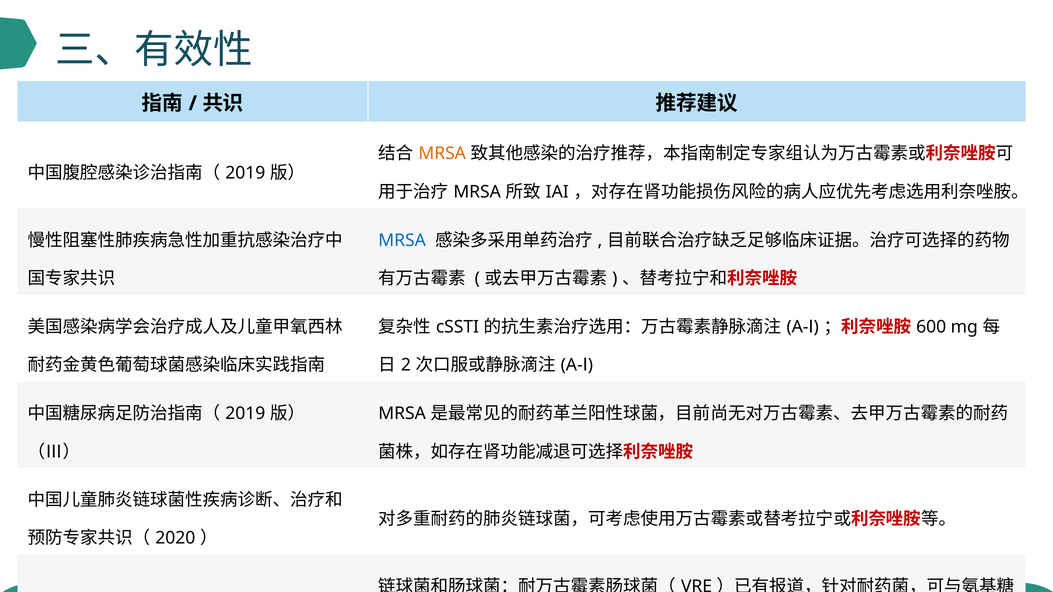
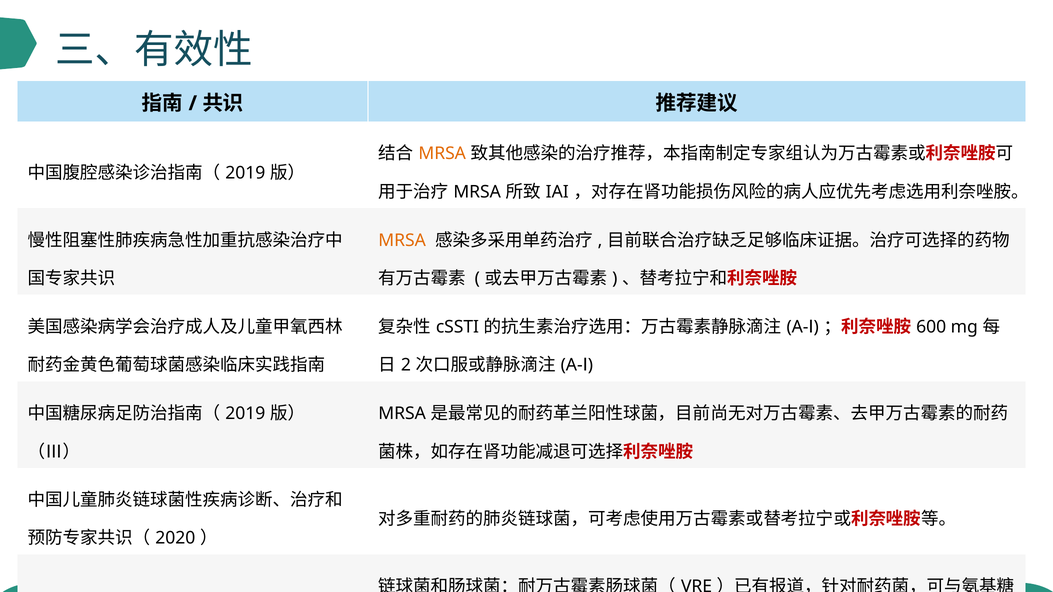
MRSA at (402, 240) colour: blue -> orange
